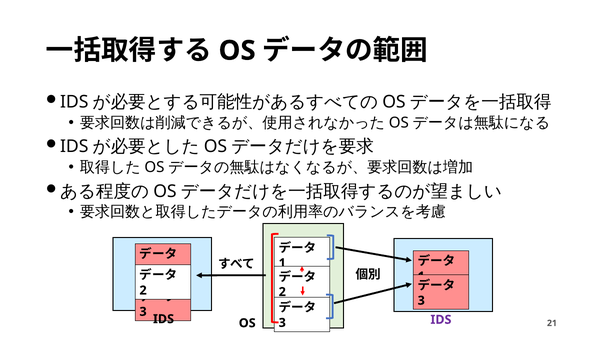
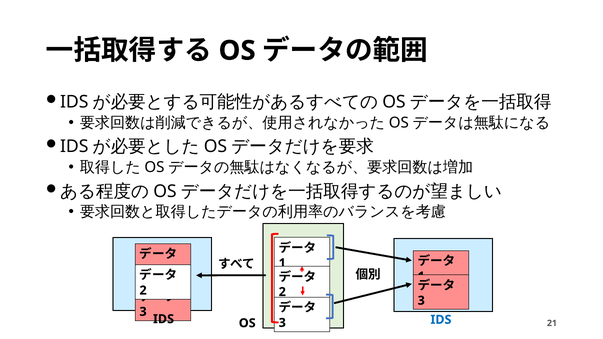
IDS at (441, 320) colour: purple -> blue
